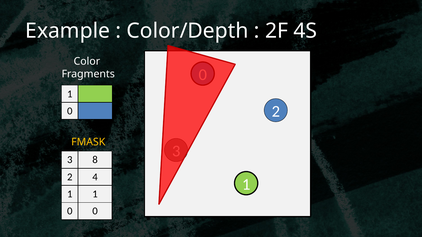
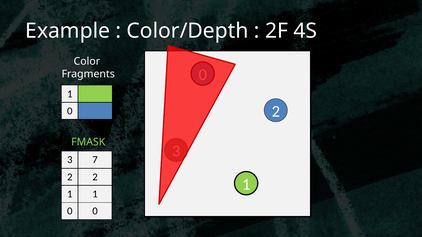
FMASK colour: yellow -> light green
8: 8 -> 7
2 4: 4 -> 2
